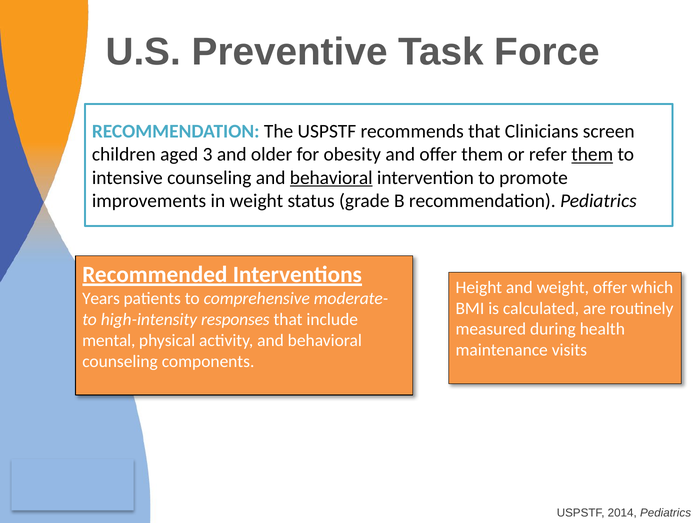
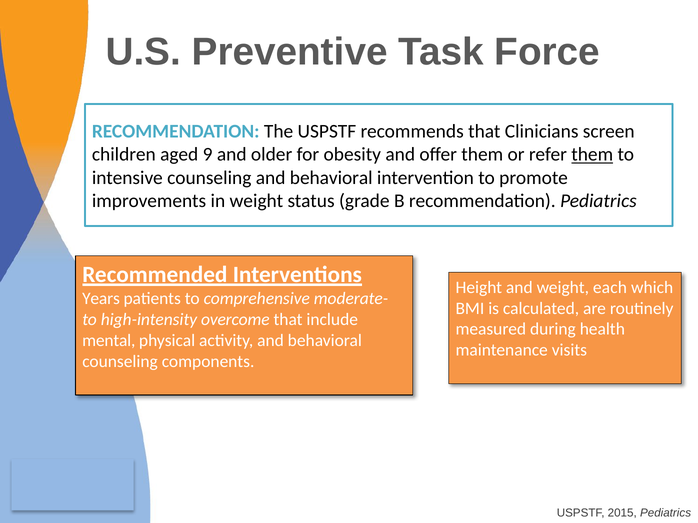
3: 3 -> 9
behavioral at (331, 178) underline: present -> none
weight offer: offer -> each
responses: responses -> overcome
2014: 2014 -> 2015
